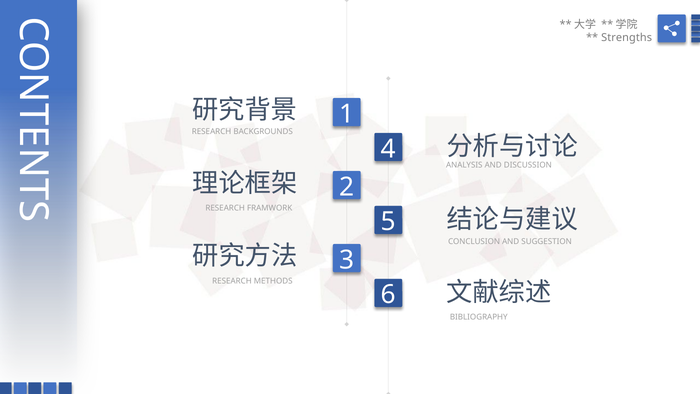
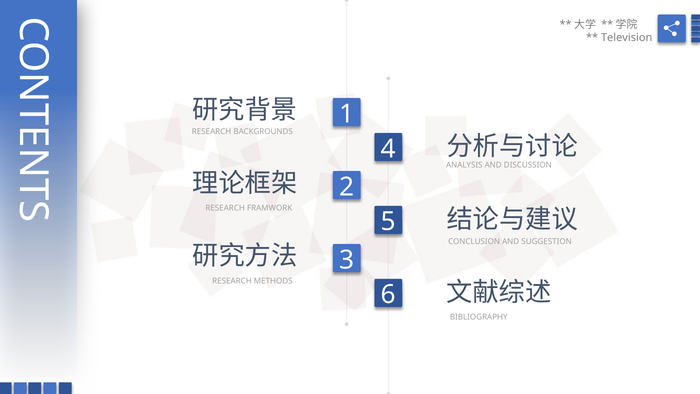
Strengths: Strengths -> Television
